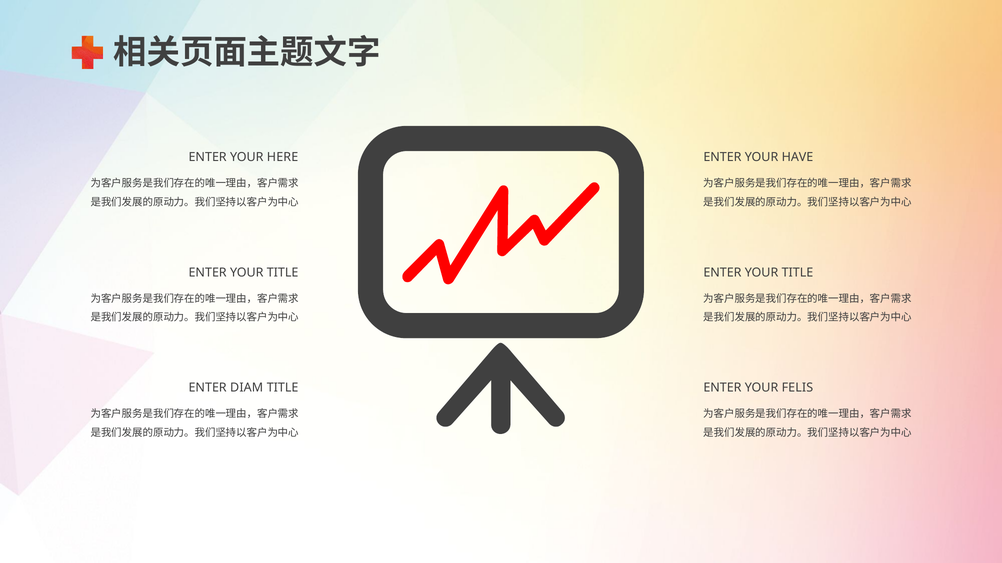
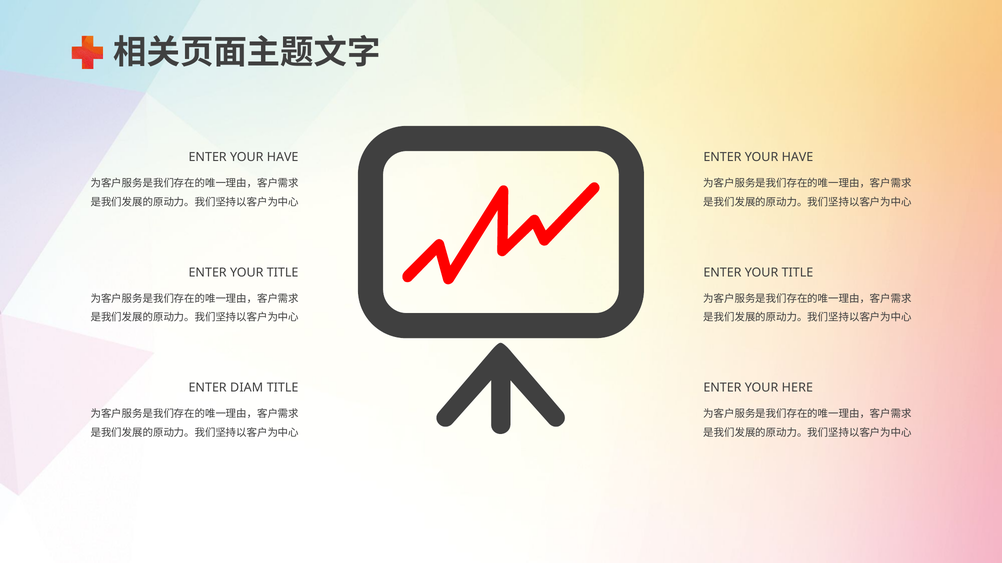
HERE at (283, 157): HERE -> HAVE
FELIS: FELIS -> HERE
